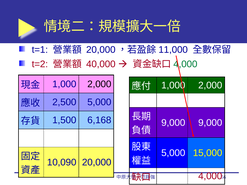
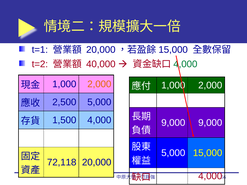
11,000 at (173, 50): 11,000 -> 15,000
2,000 at (99, 84) colour: black -> orange
1,500 6,168: 6,168 -> 4,000
10,090: 10,090 -> 72,118
